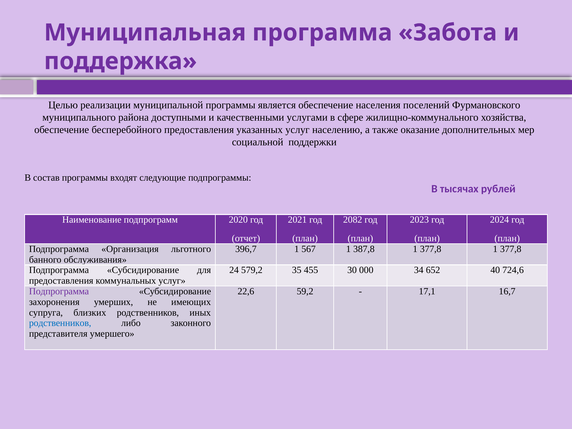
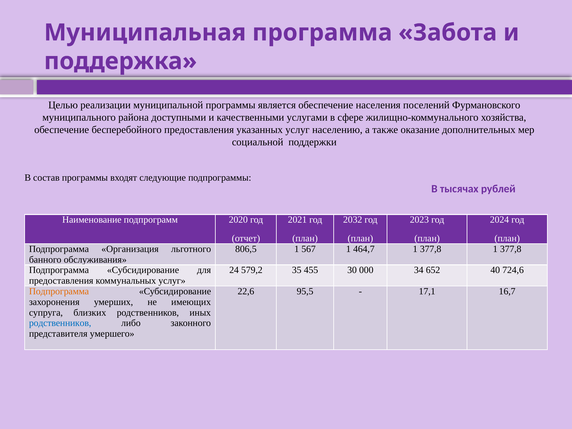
2082: 2082 -> 2032
396,7: 396,7 -> 806,5
387,8: 387,8 -> 464,7
Подпрограмма at (59, 291) colour: purple -> orange
59,2: 59,2 -> 95,5
